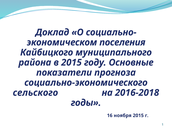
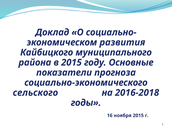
поселения: поселения -> развития
